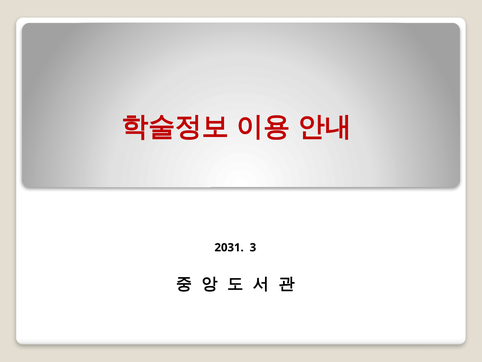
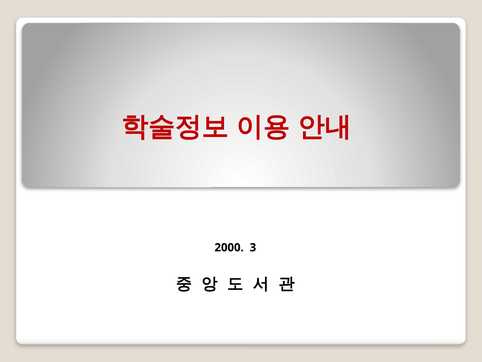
2031: 2031 -> 2000
